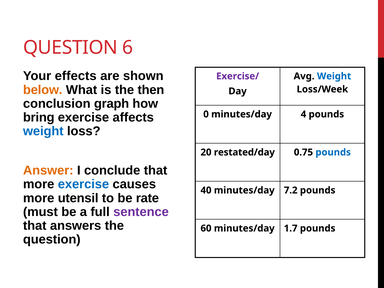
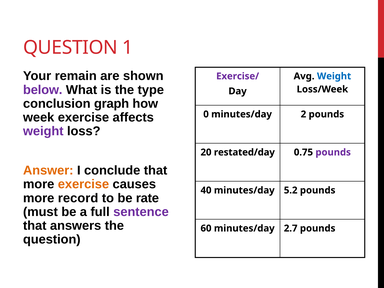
6: 6 -> 1
effects: effects -> remain
below colour: orange -> purple
then: then -> type
bring: bring -> week
4: 4 -> 2
weight at (43, 131) colour: blue -> purple
pounds at (333, 152) colour: blue -> purple
exercise at (83, 184) colour: blue -> orange
7.2: 7.2 -> 5.2
utensil: utensil -> record
1.7: 1.7 -> 2.7
